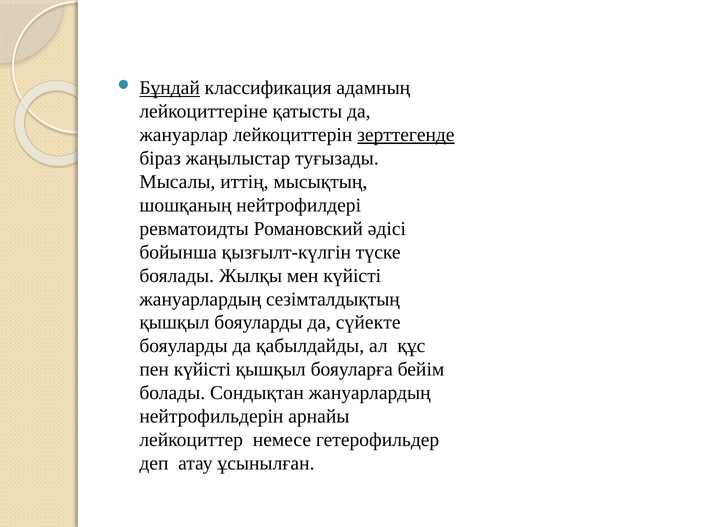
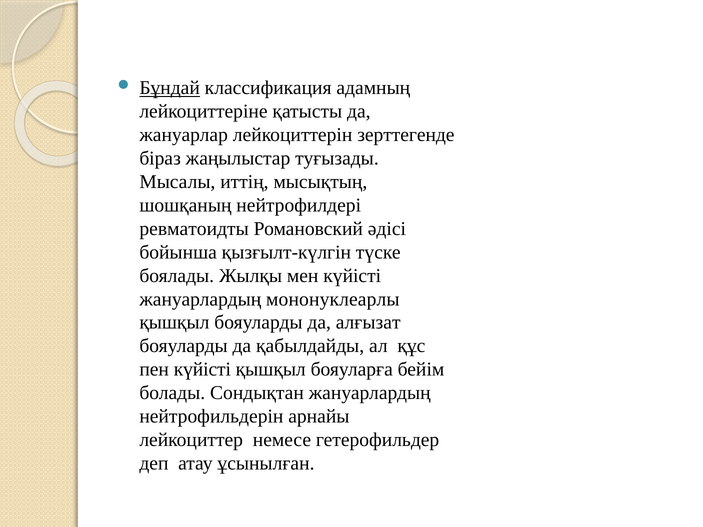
зерттегенде underline: present -> none
сезімталдықтың: сезімталдықтың -> мононуклеарлы
сүйекте: сүйекте -> алғызат
